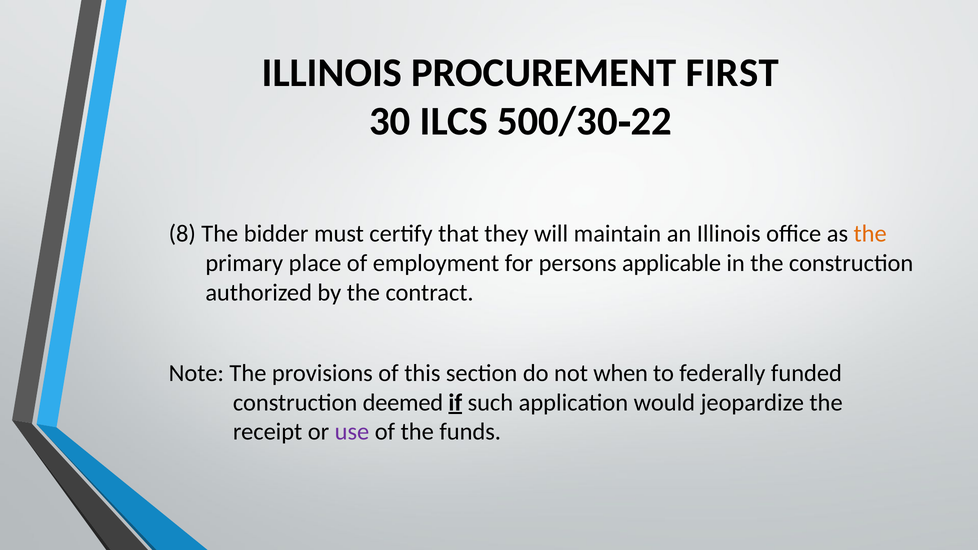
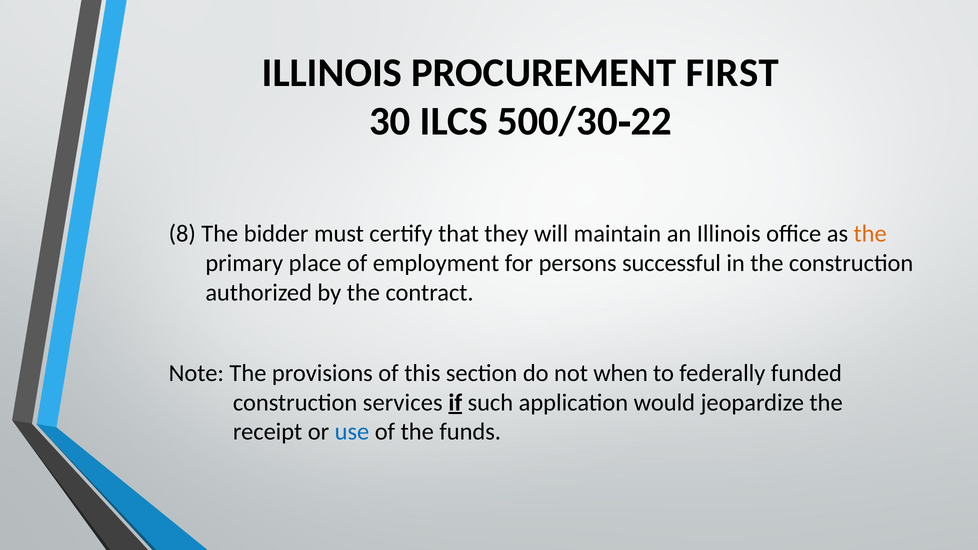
applicable: applicable -> successful
deemed: deemed -> services
use colour: purple -> blue
